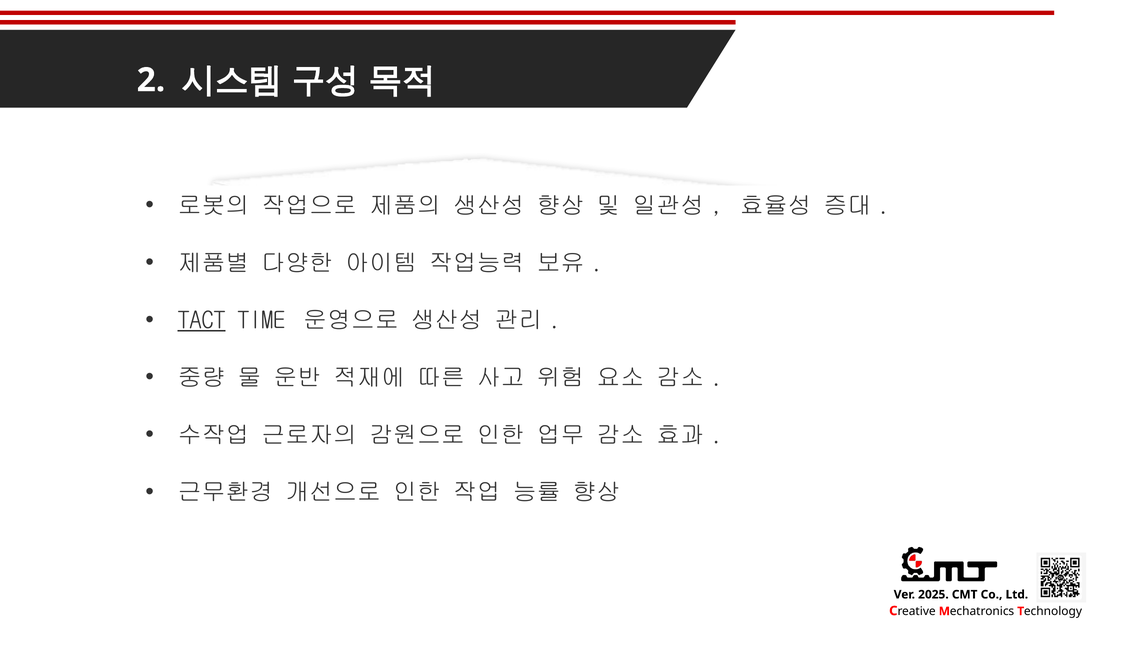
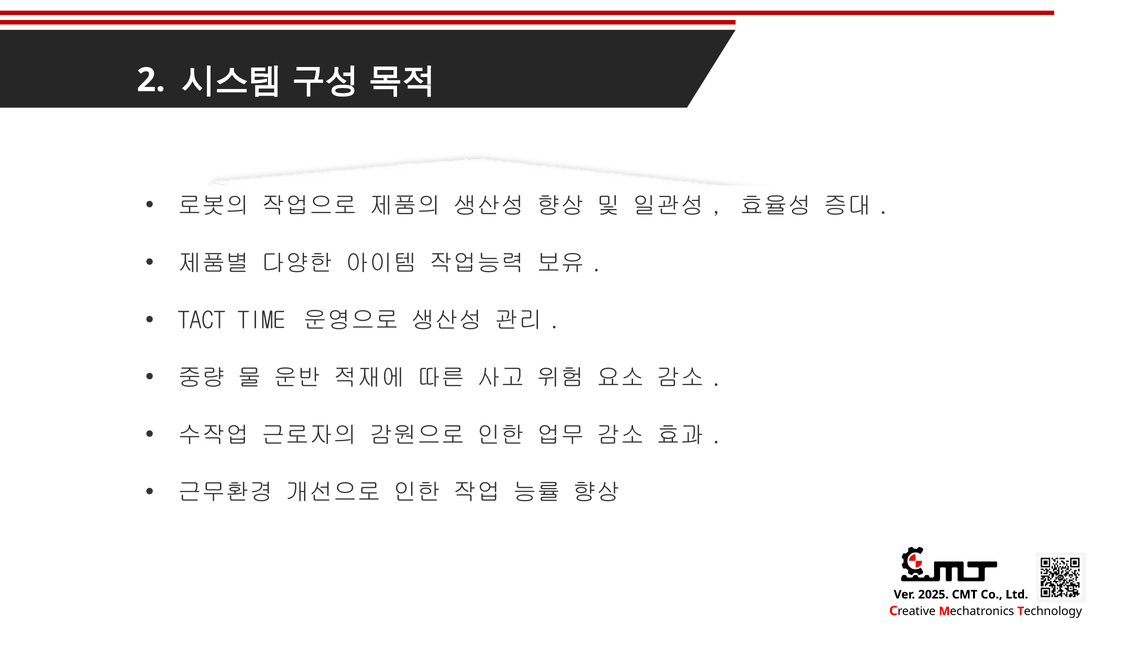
TACT underline: present -> none
